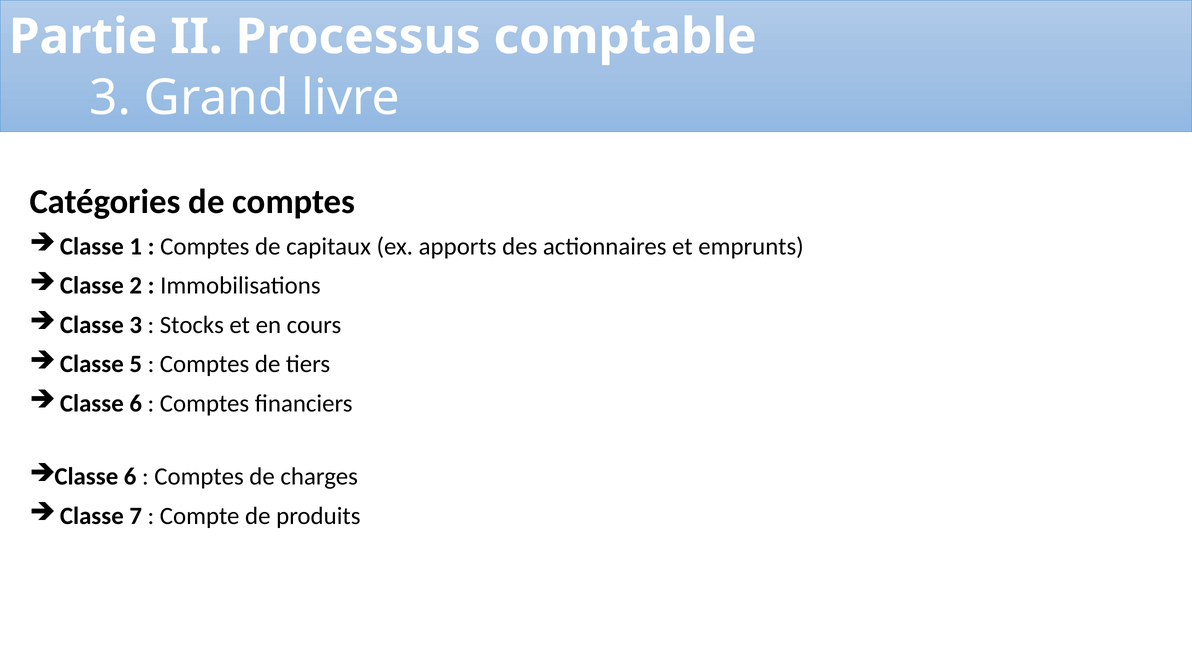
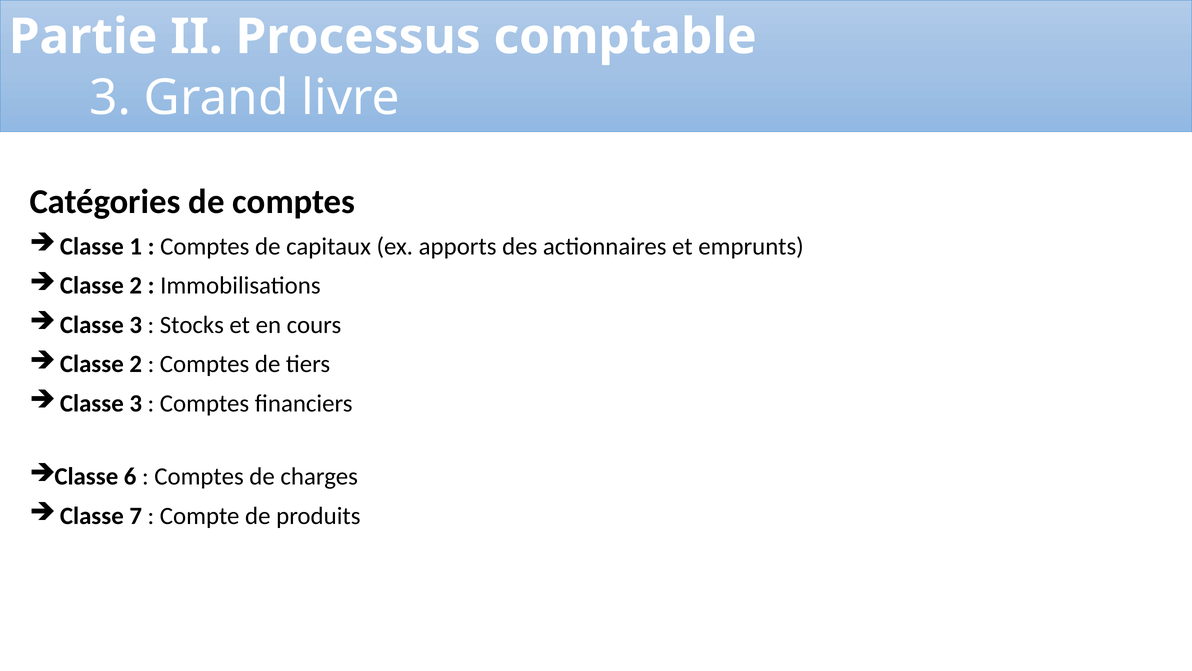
5 at (136, 364): 5 -> 2
6 at (136, 403): 6 -> 3
